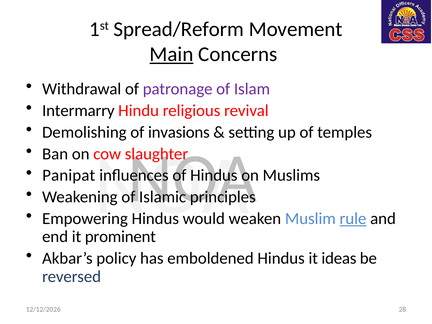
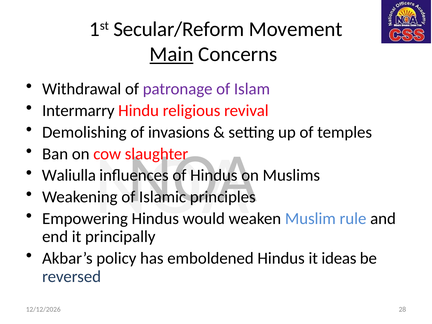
Spread/Reform: Spread/Reform -> Secular/Reform
Panipat: Panipat -> Waliulla
rule underline: present -> none
prominent: prominent -> principally
